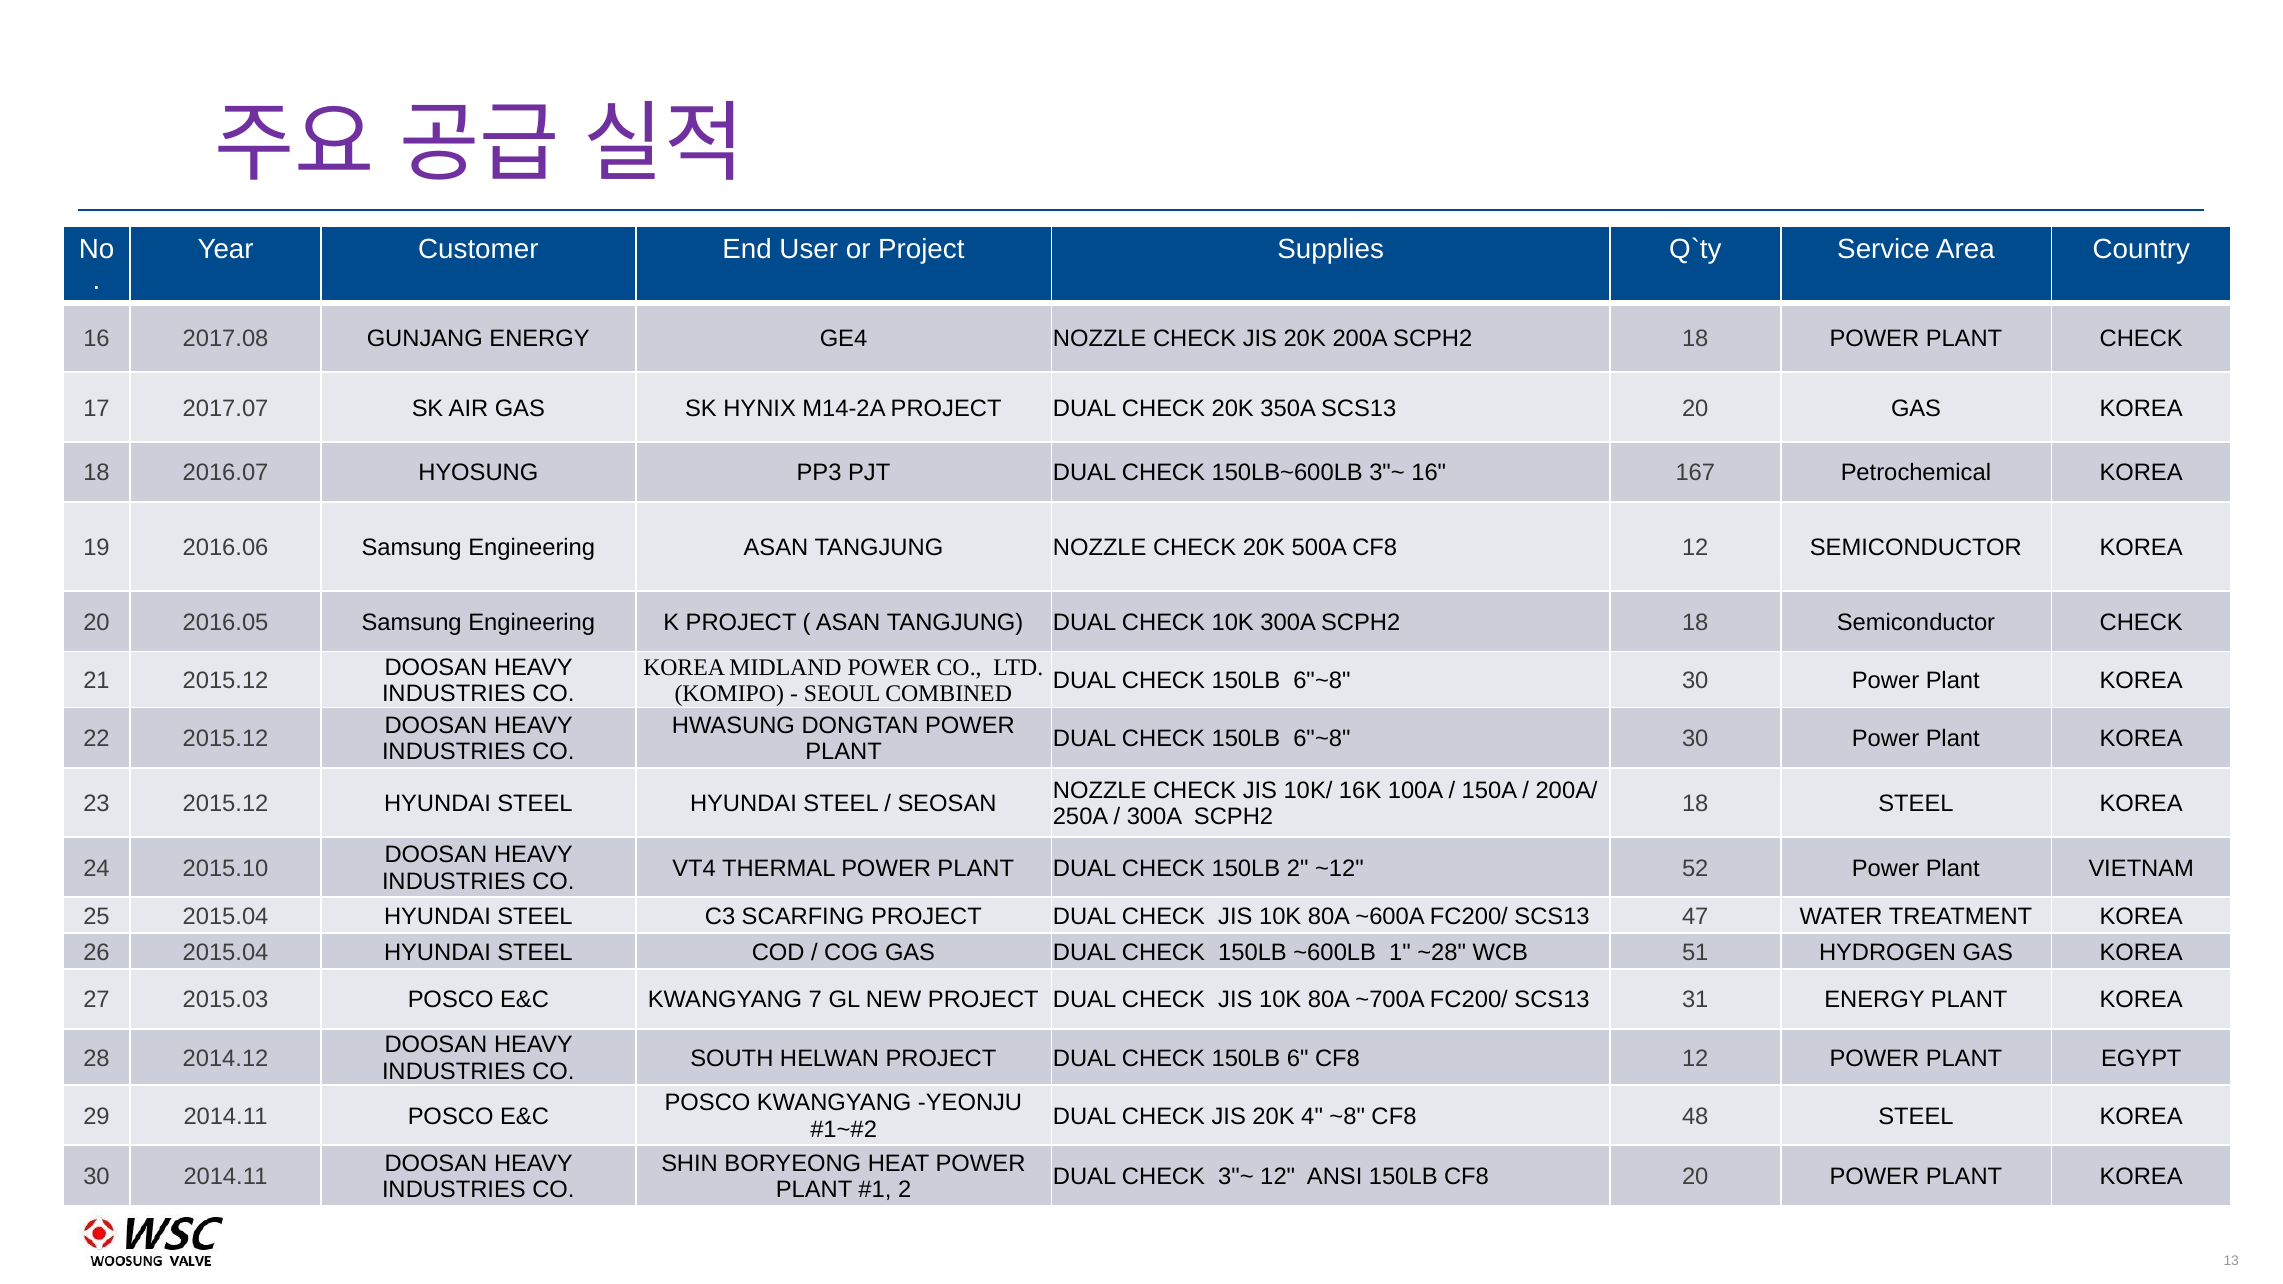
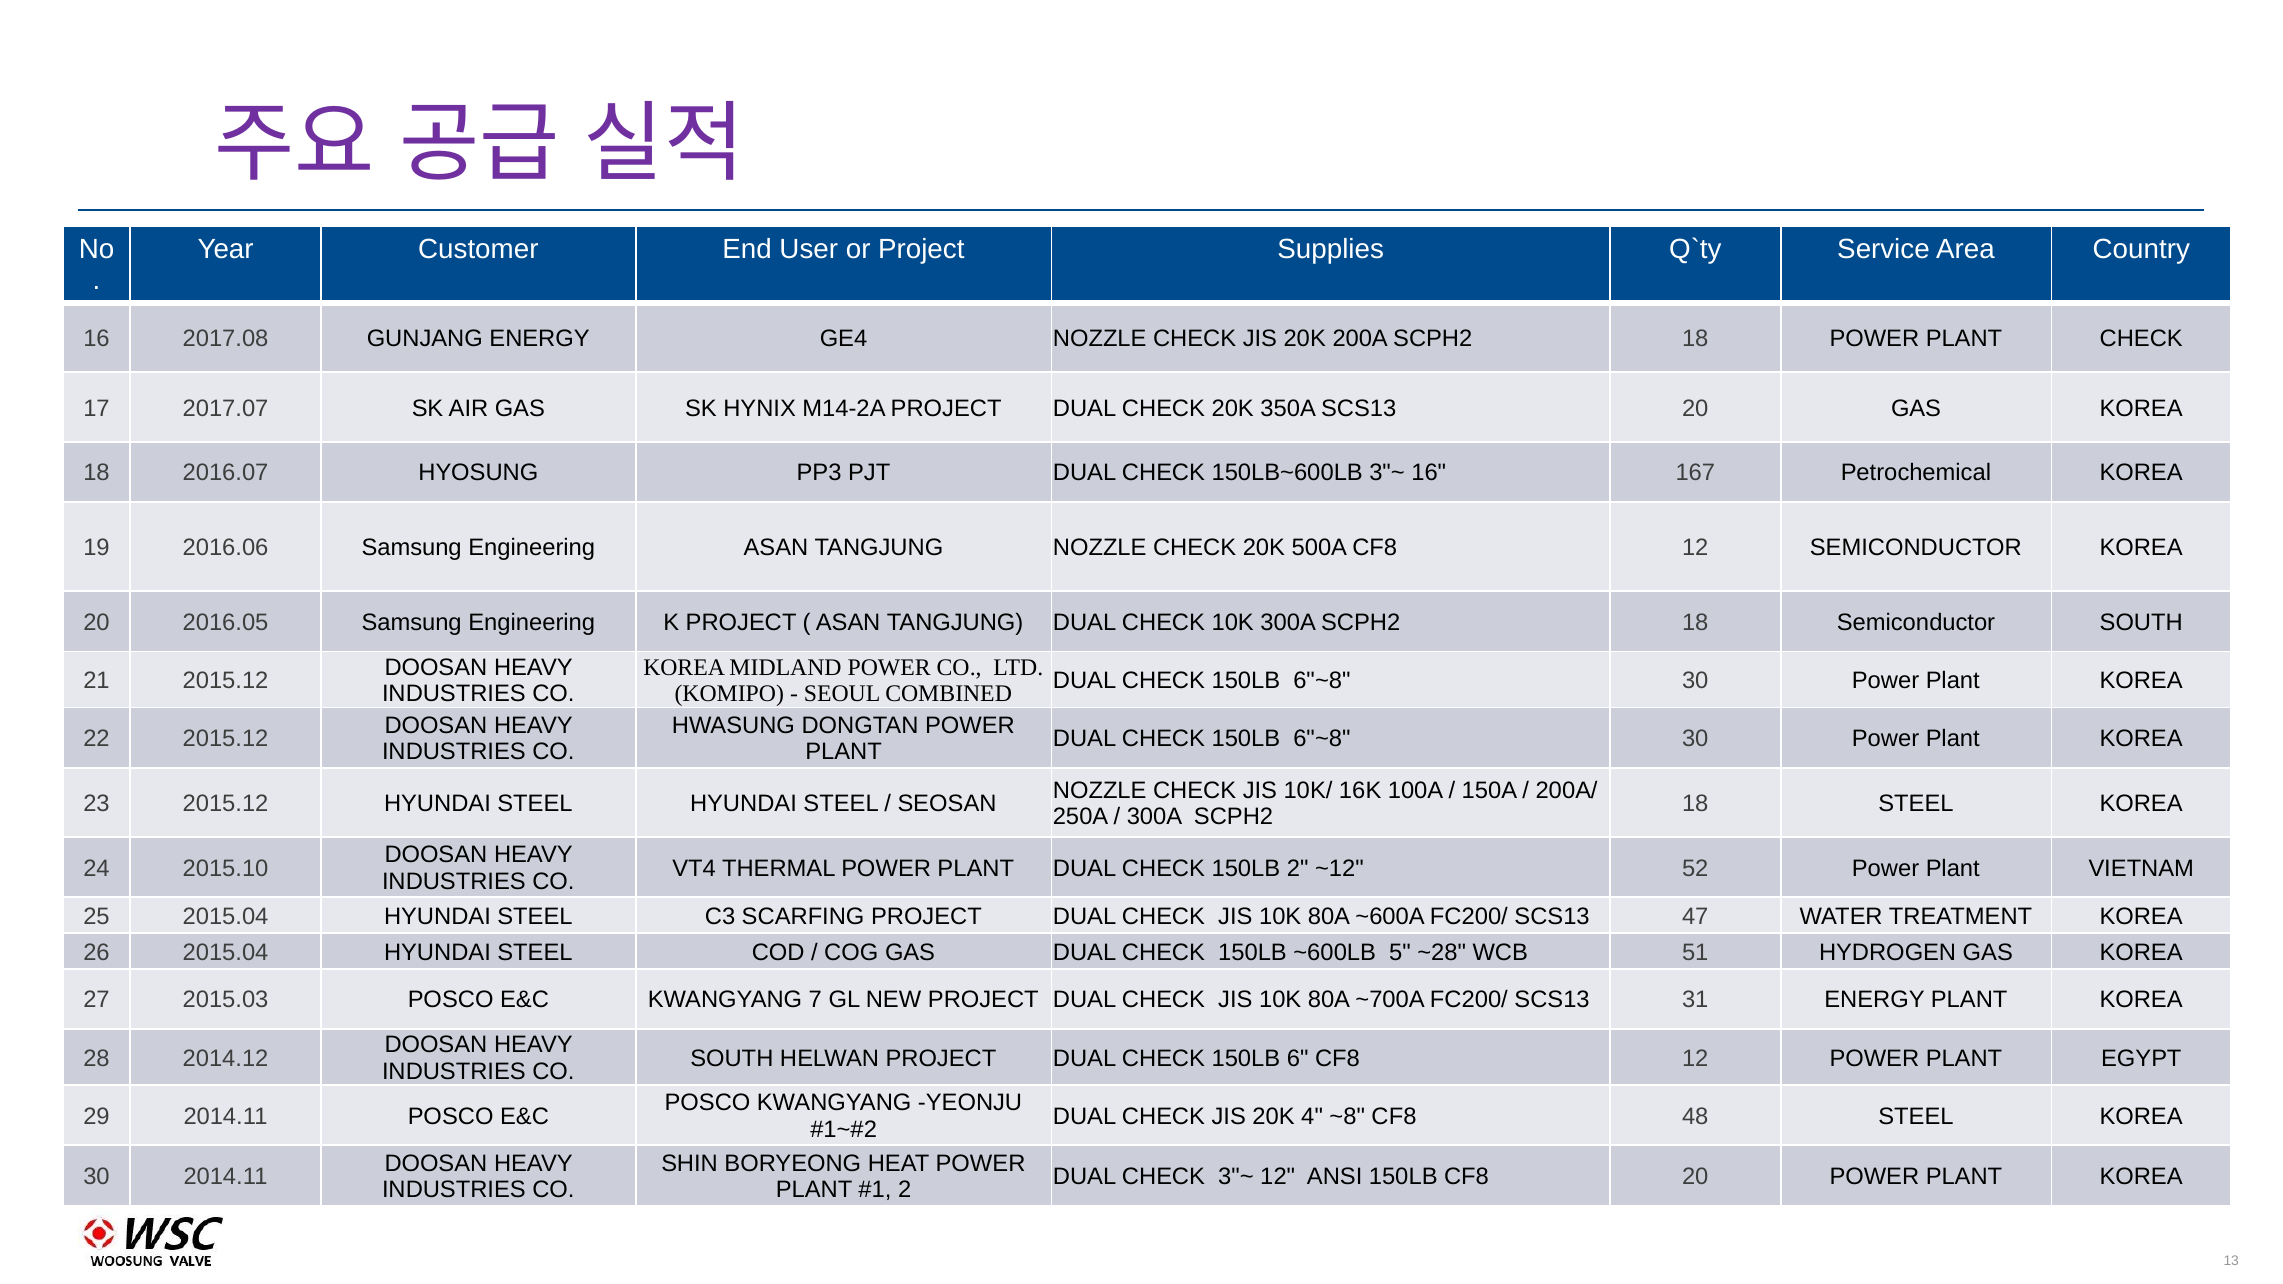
Semiconductor CHECK: CHECK -> SOUTH
1: 1 -> 5
